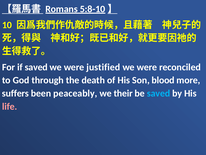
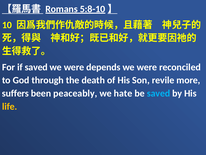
justified: justified -> depends
blood: blood -> revile
their: their -> hate
life colour: pink -> yellow
